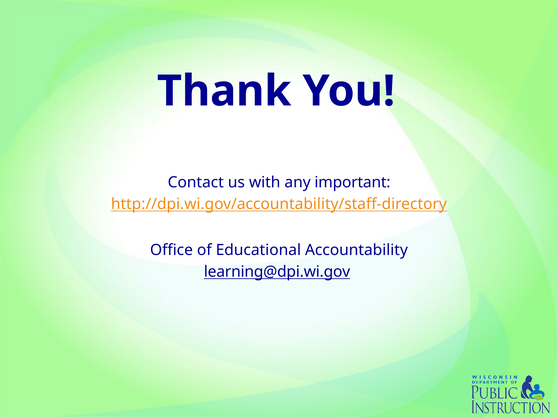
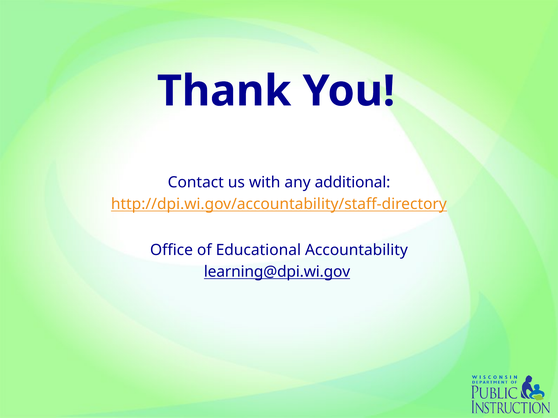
important: important -> additional
